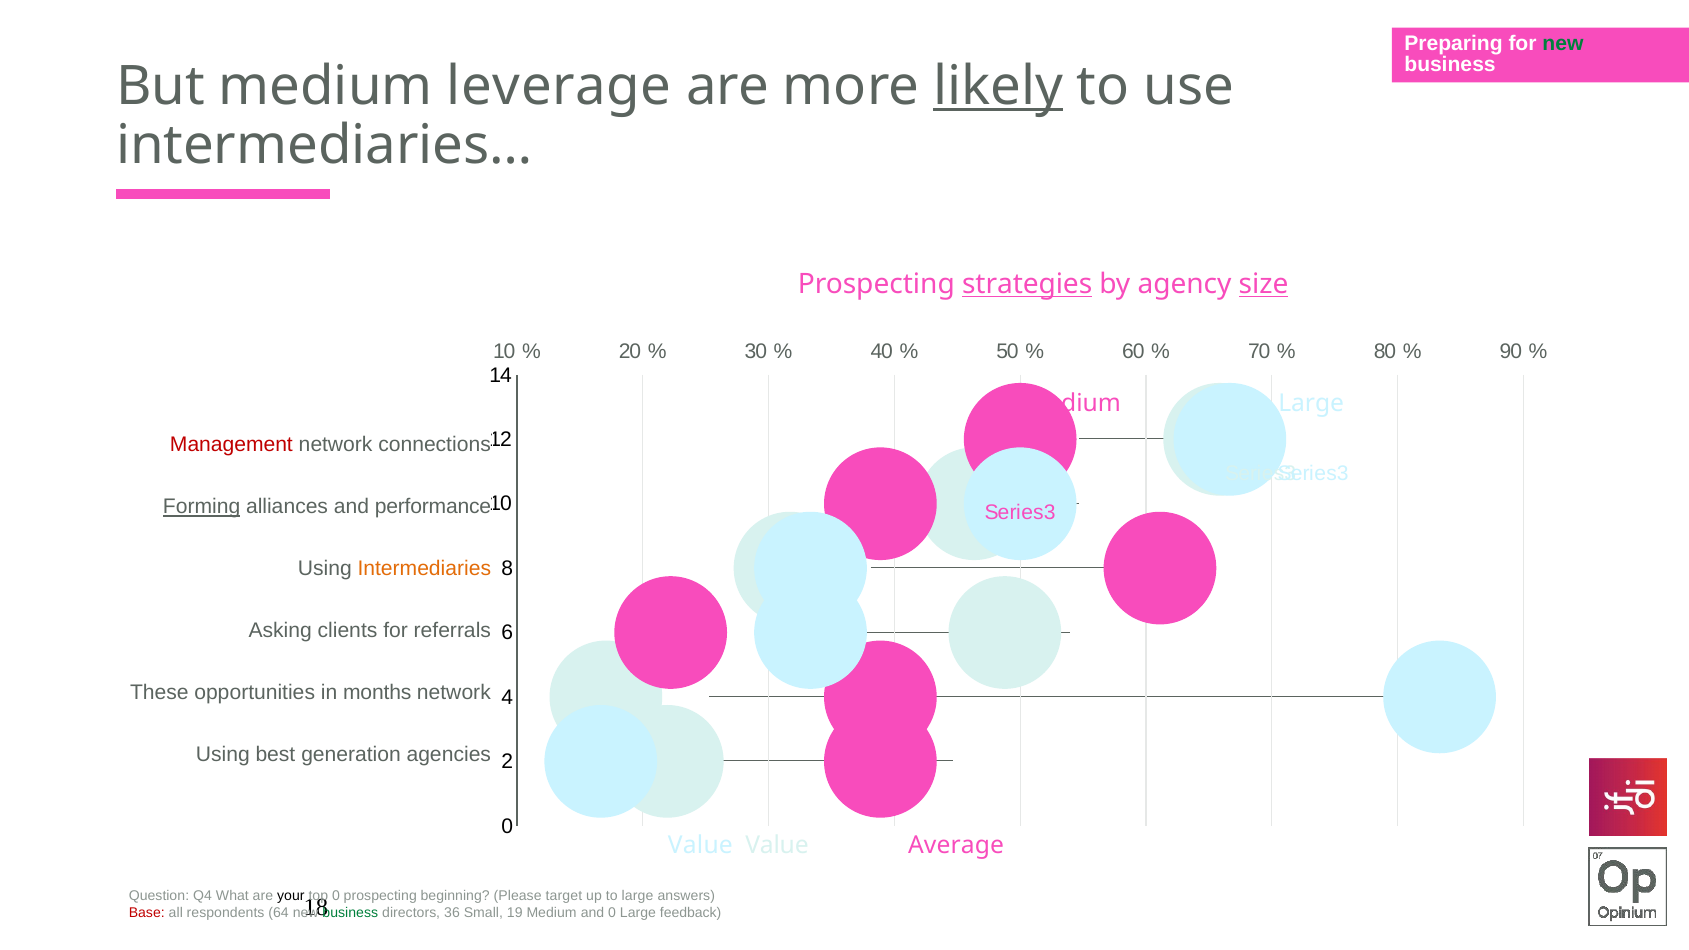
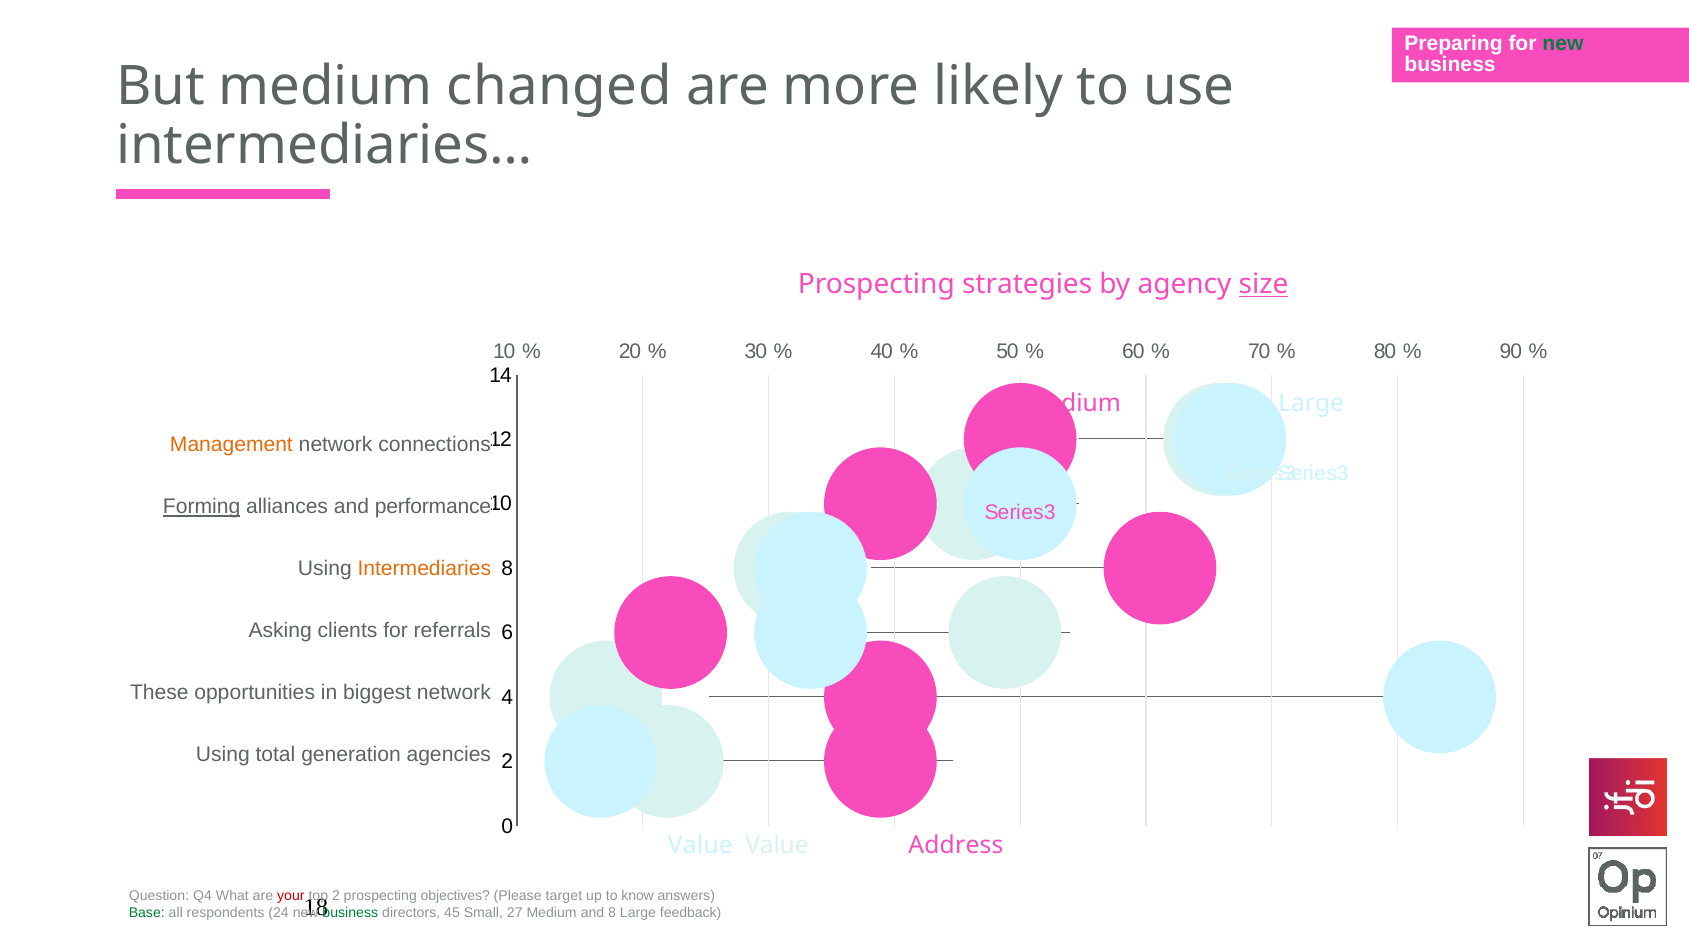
leverage: leverage -> changed
likely underline: present -> none
strategies underline: present -> none
Management colour: red -> orange
months: months -> biggest
best: best -> total
Average: Average -> Address
your colour: black -> red
0 at (336, 896): 0 -> 2
beginning: beginning -> objectives
to large: large -> know
Base colour: red -> green
64: 64 -> 24
36: 36 -> 45
19: 19 -> 27
and 0: 0 -> 8
